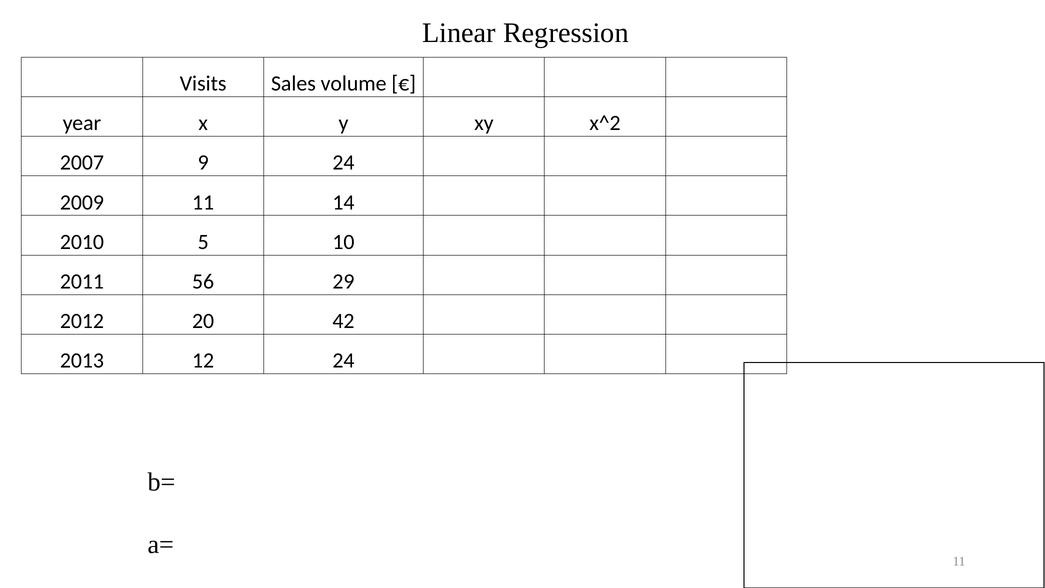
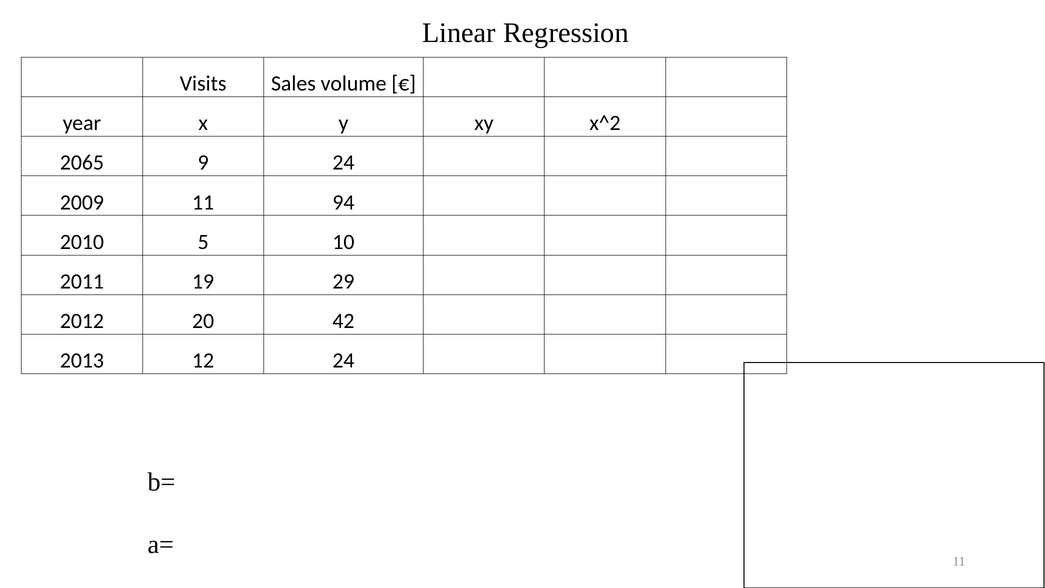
2007: 2007 -> 2065
14: 14 -> 94
56: 56 -> 19
